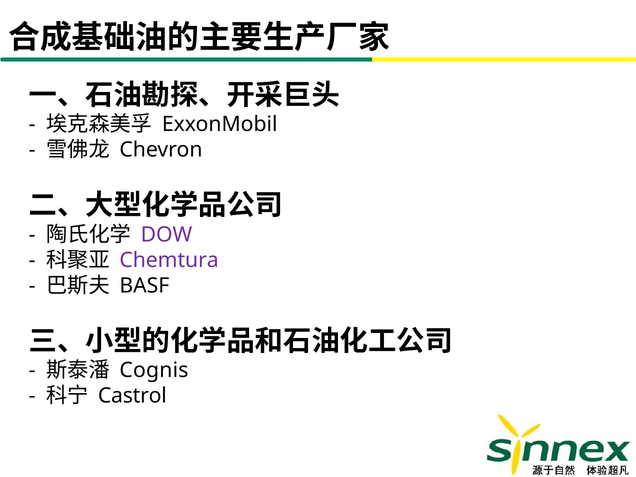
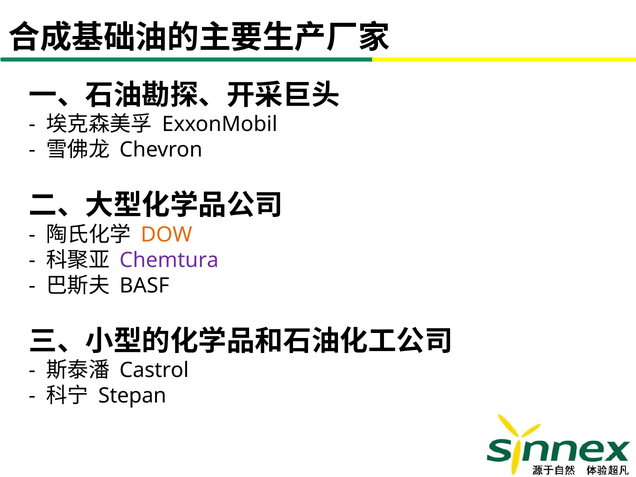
DOW colour: purple -> orange
Cognis: Cognis -> Castrol
Castrol: Castrol -> Stepan
